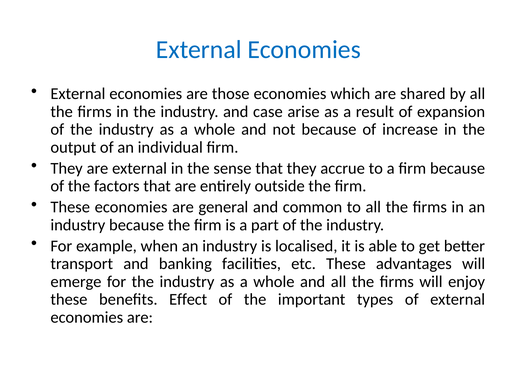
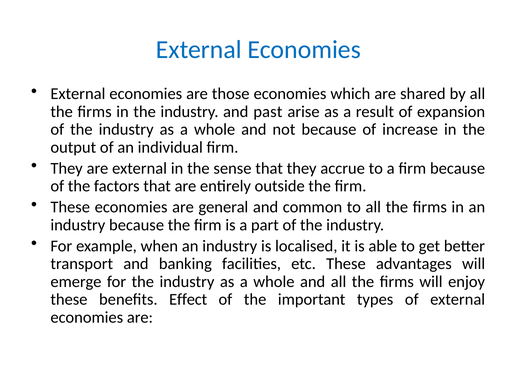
case: case -> past
